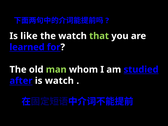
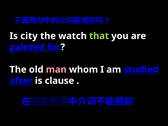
like: like -> city
learned: learned -> painted
man colour: light green -> pink
is watch: watch -> clause
